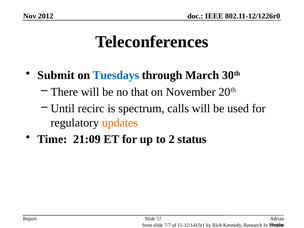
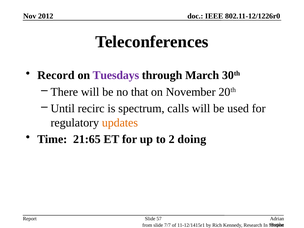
Submit: Submit -> Record
Tuesdays colour: blue -> purple
21:09: 21:09 -> 21:65
status: status -> doing
